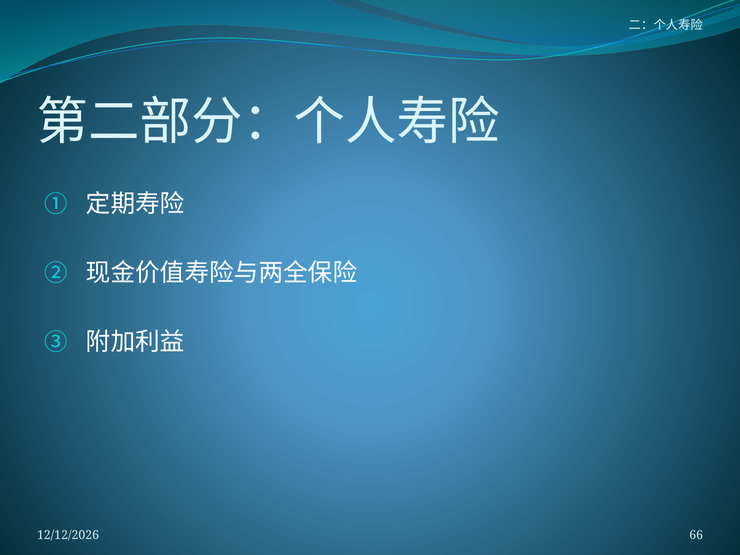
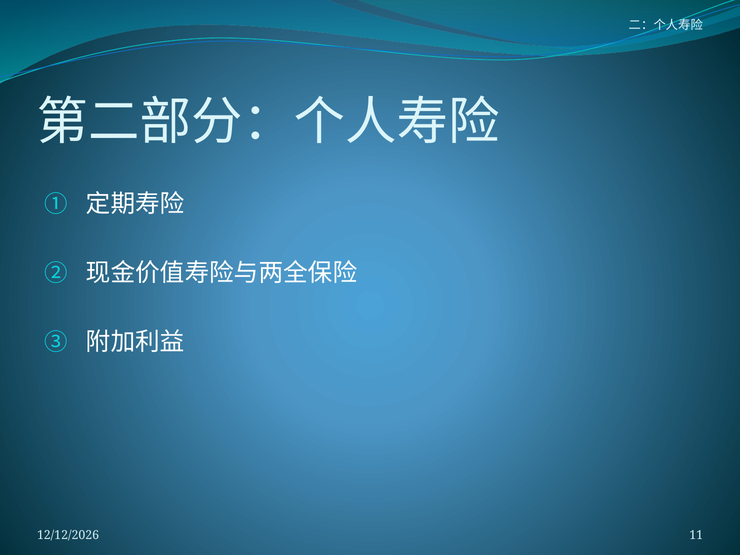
66: 66 -> 11
